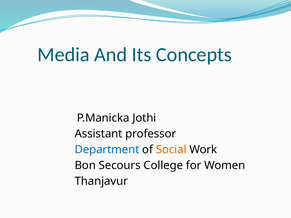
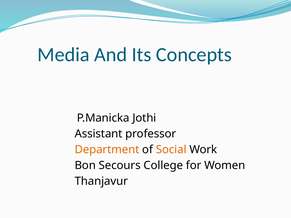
Department colour: blue -> orange
